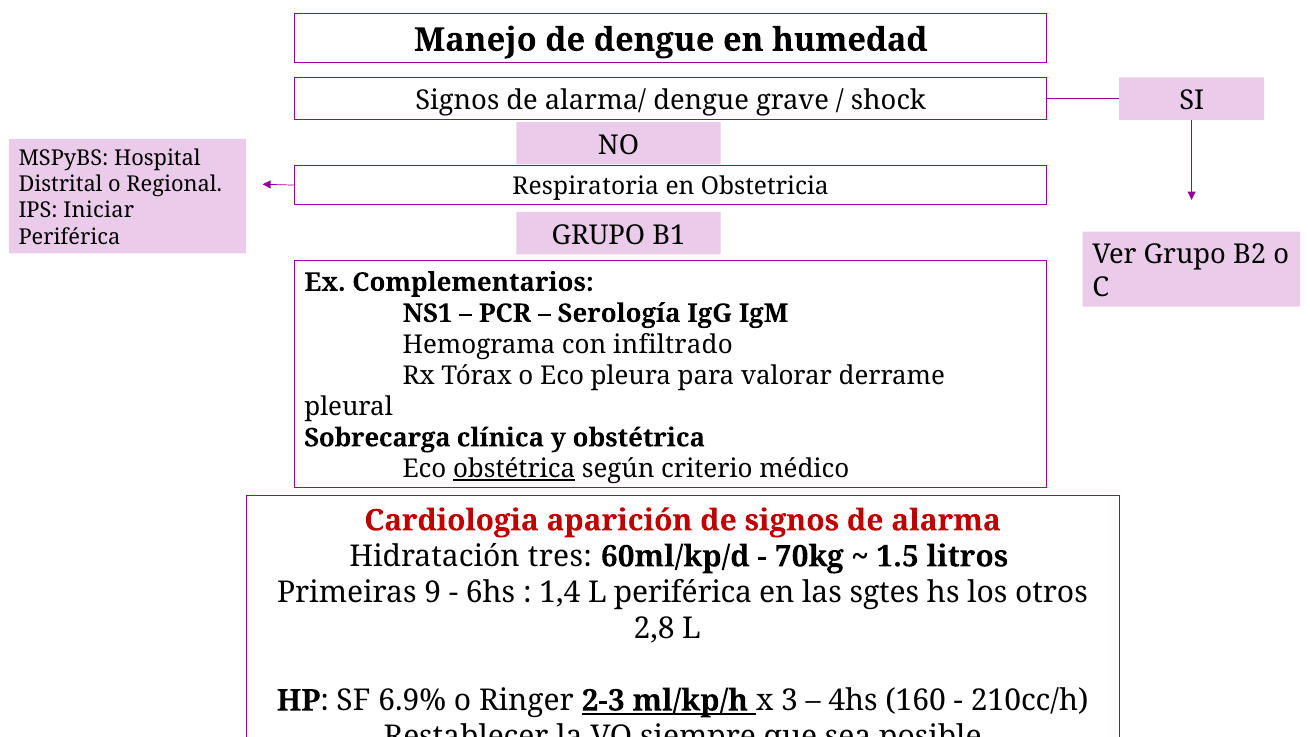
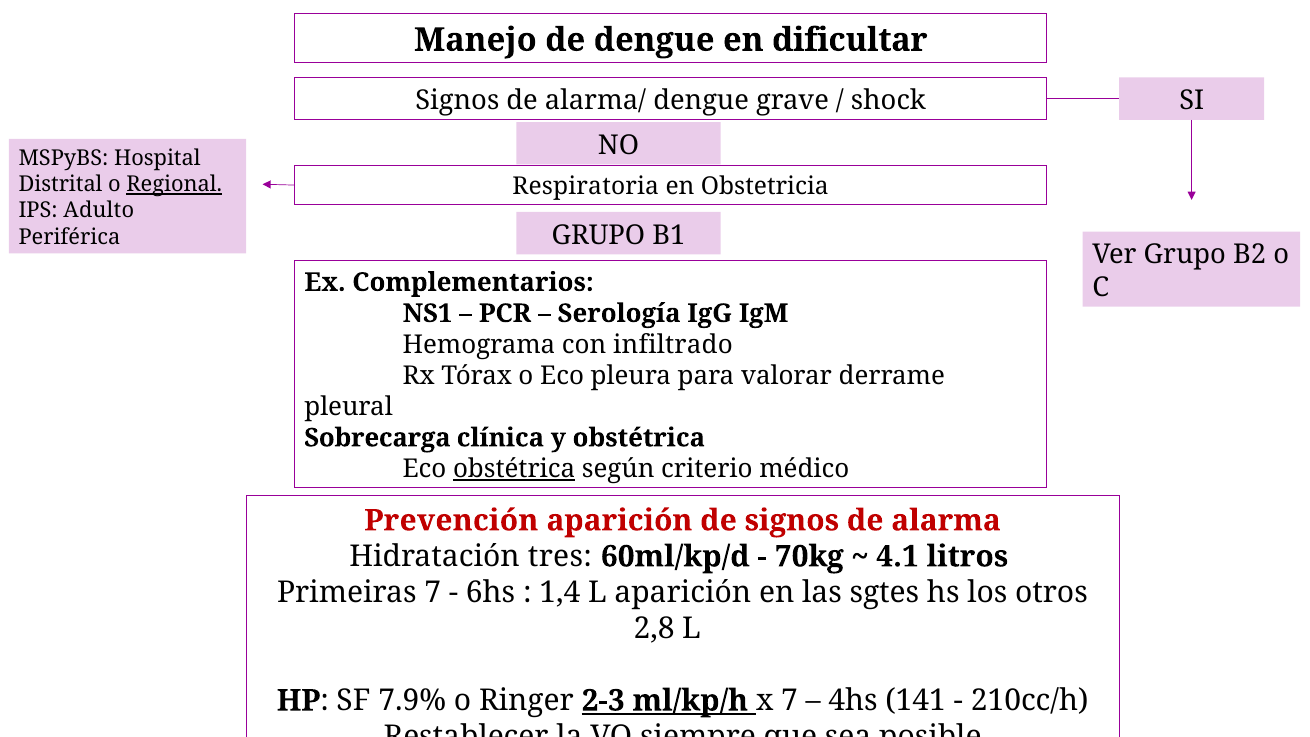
humedad: humedad -> dificultar
Regional underline: none -> present
Iniciar: Iniciar -> Adulto
Cardiologia: Cardiologia -> Prevención
1.5: 1.5 -> 4.1
Primeiras 9: 9 -> 7
L periférica: periférica -> aparición
6.9%: 6.9% -> 7.9%
x 3: 3 -> 7
160: 160 -> 141
